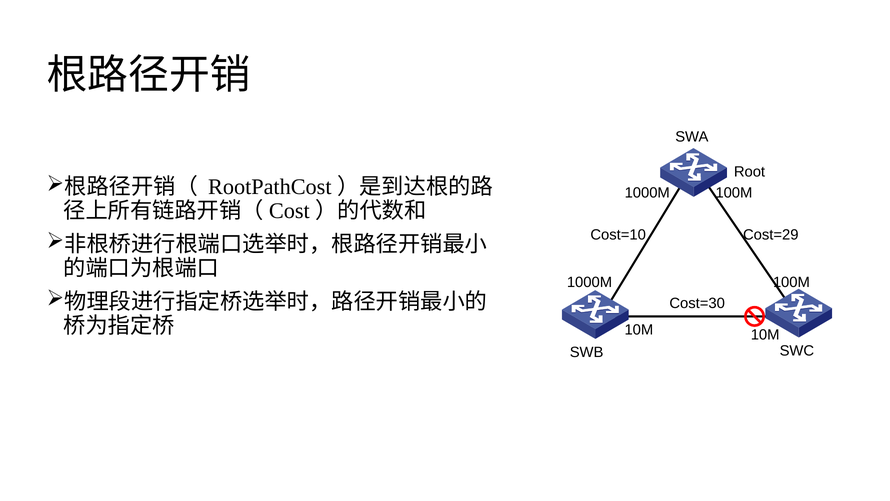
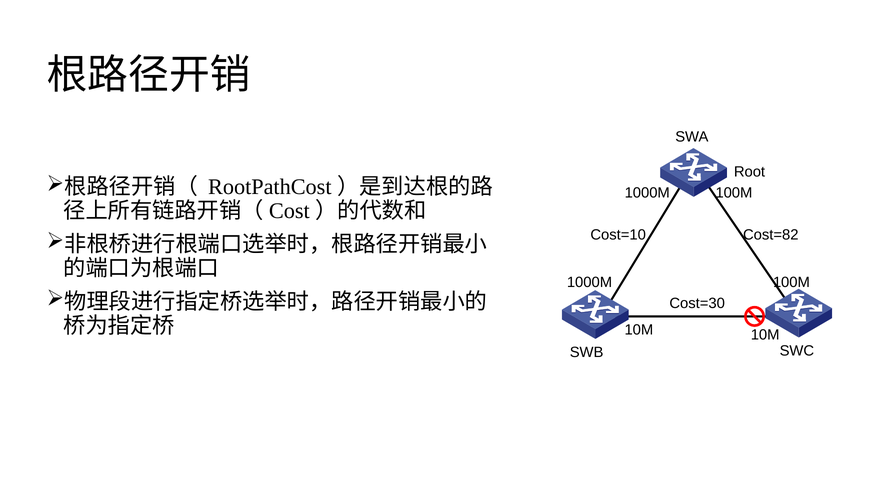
Cost=29: Cost=29 -> Cost=82
